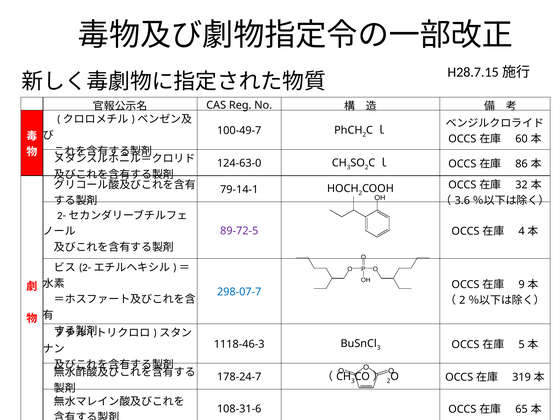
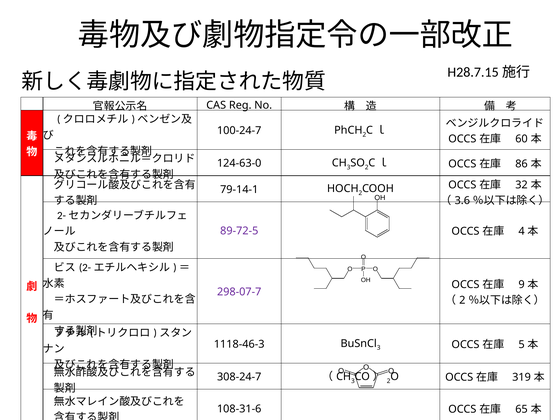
100-49-7: 100-49-7 -> 100-24-7
298-07-7 colour: blue -> purple
178-24-7: 178-24-7 -> 308-24-7
